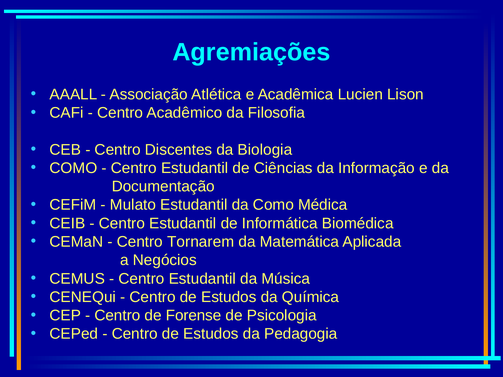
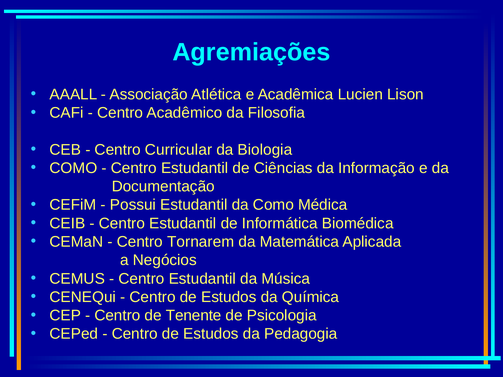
Discentes: Discentes -> Curricular
Mulato: Mulato -> Possui
Forense: Forense -> Tenente
